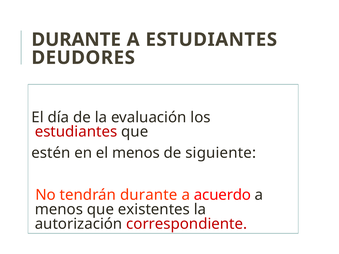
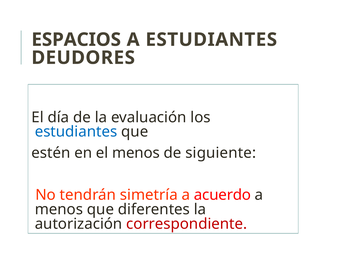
DURANTE at (76, 40): DURANTE -> ESPACIOS
estudiantes at (76, 132) colour: red -> blue
tendrán durante: durante -> simetría
existentes: existentes -> diferentes
